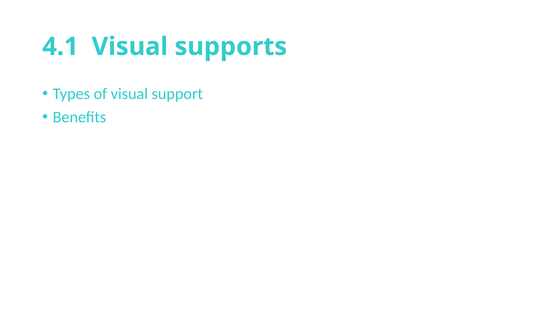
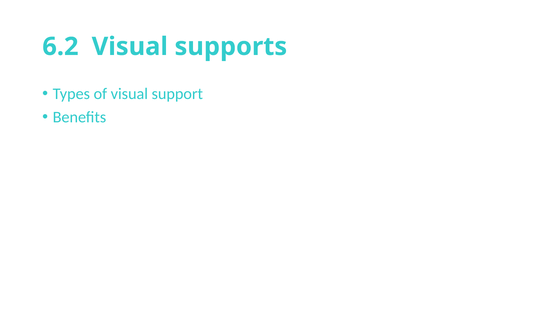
4.1: 4.1 -> 6.2
